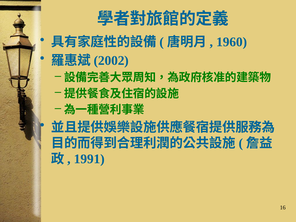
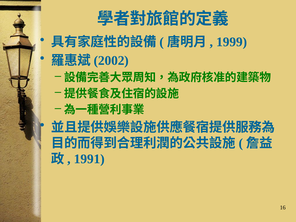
1960: 1960 -> 1999
